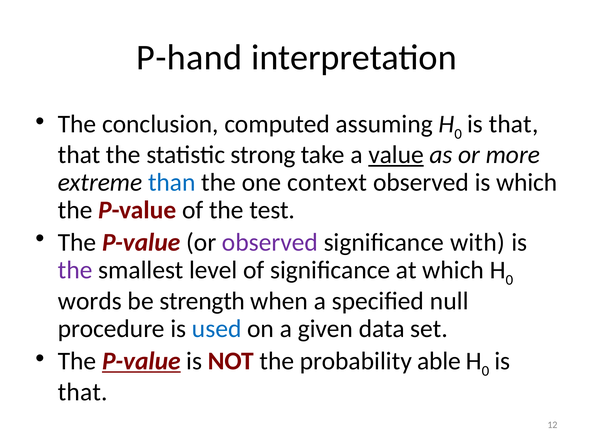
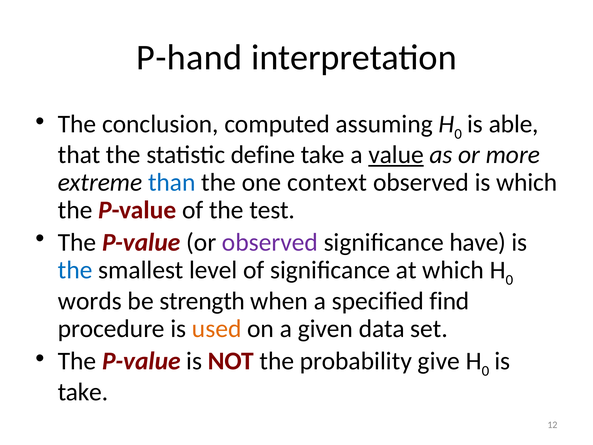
that at (514, 124): that -> able
strong: strong -> define
with: with -> have
the at (75, 270) colour: purple -> blue
null: null -> find
used colour: blue -> orange
P-value at (141, 361) underline: present -> none
able: able -> give
that at (83, 392): that -> take
